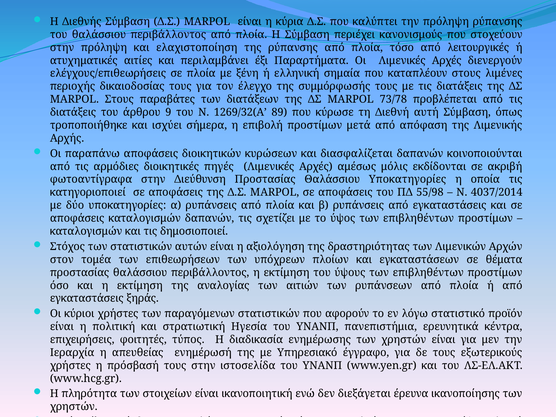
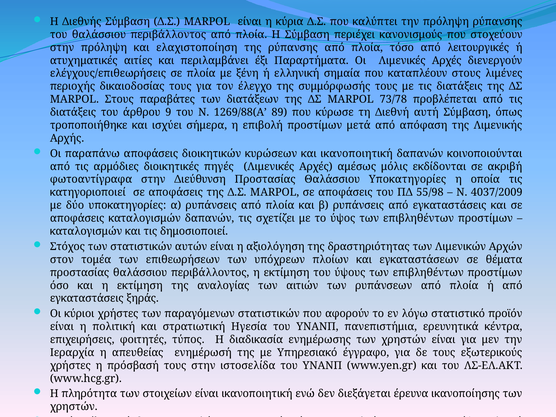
1269/32(Α: 1269/32(Α -> 1269/88(Α
και διασφαλίζεται: διασφαλίζεται -> ικανοποιητική
4037/2014: 4037/2014 -> 4037/2009
